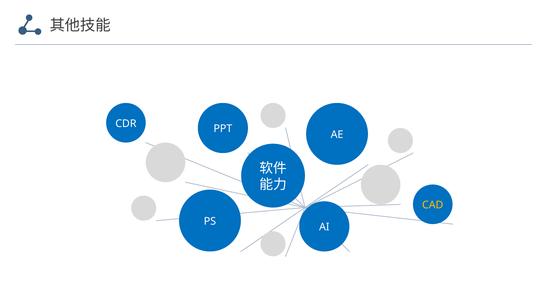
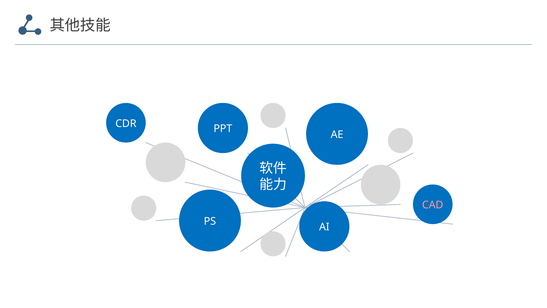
CAD colour: yellow -> pink
